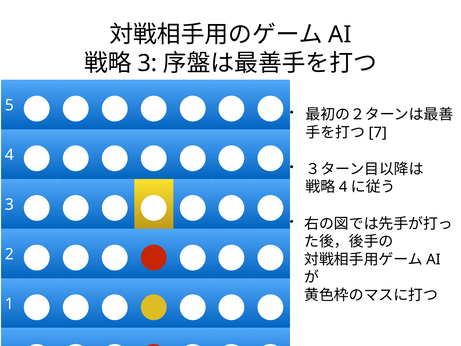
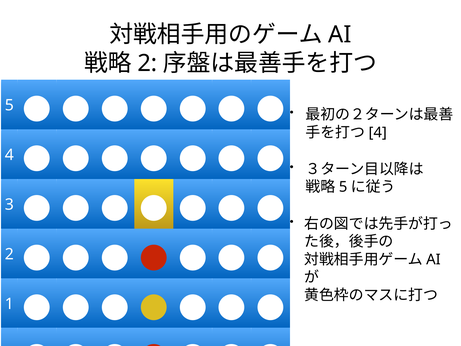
3 at (147, 63): 3 -> 2
7 at (378, 132): 7 -> 4
4 at (343, 187): 4 -> 5
